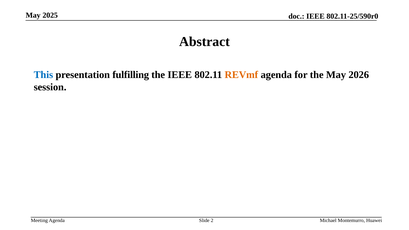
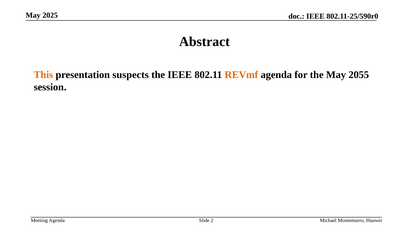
This colour: blue -> orange
fulfilling: fulfilling -> suspects
2026: 2026 -> 2055
